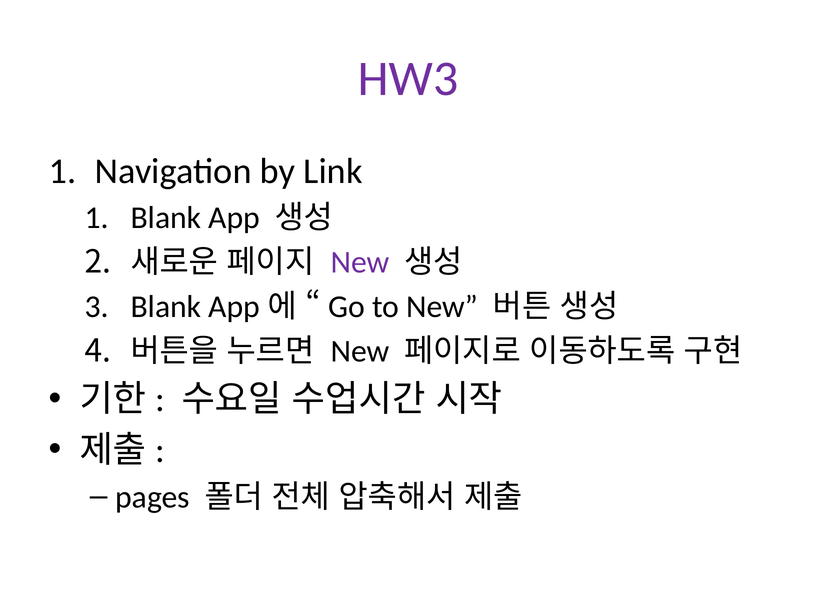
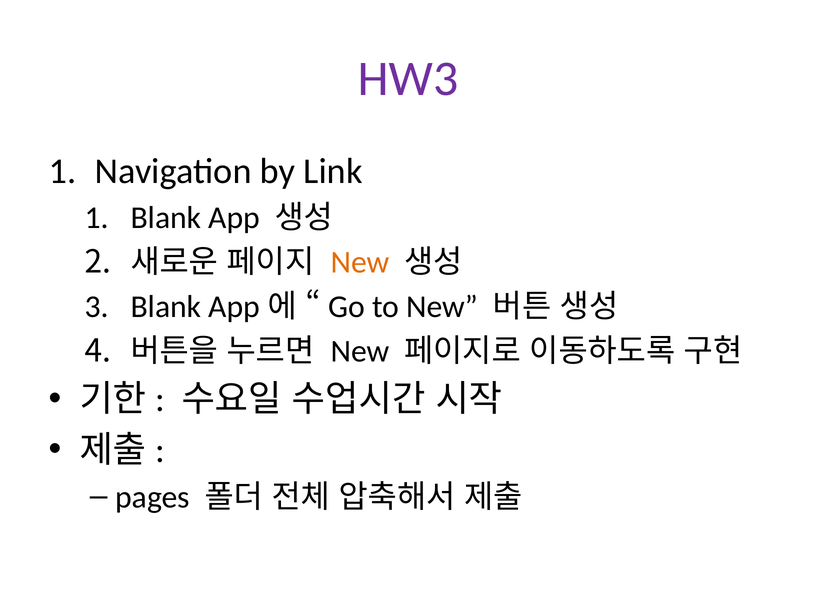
New at (360, 262) colour: purple -> orange
